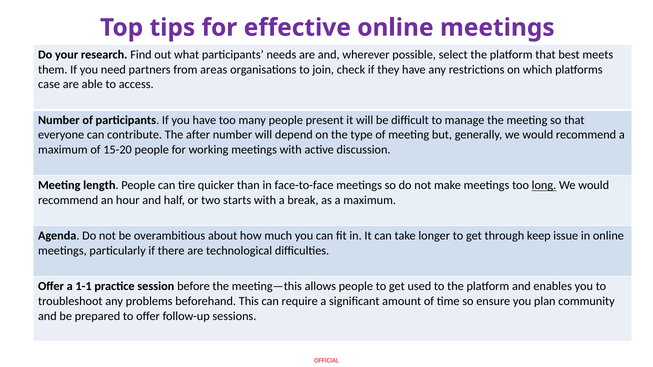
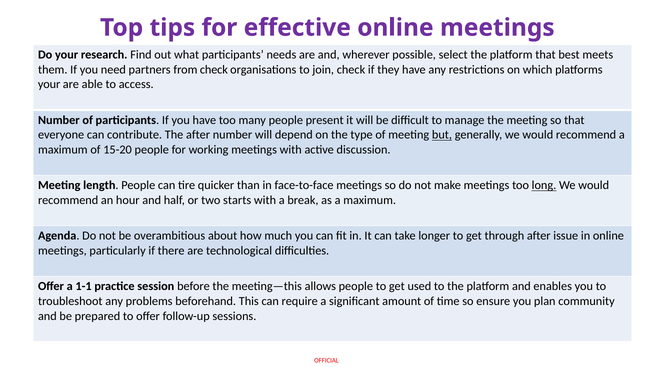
from areas: areas -> check
case at (49, 84): case -> your
but underline: none -> present
through keep: keep -> after
